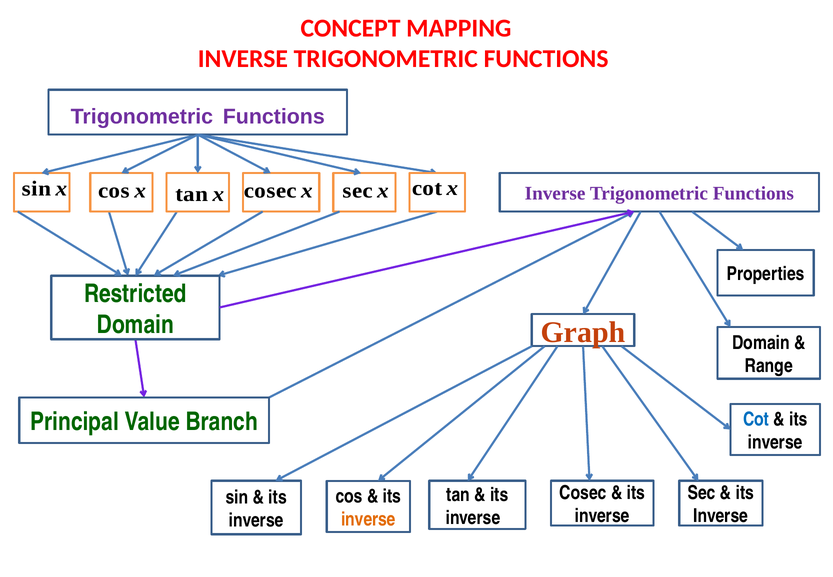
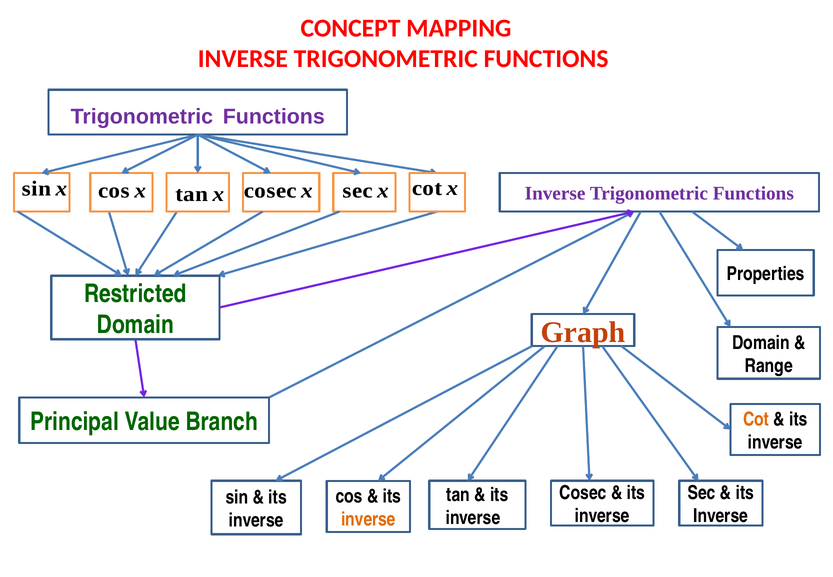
Cot colour: blue -> orange
